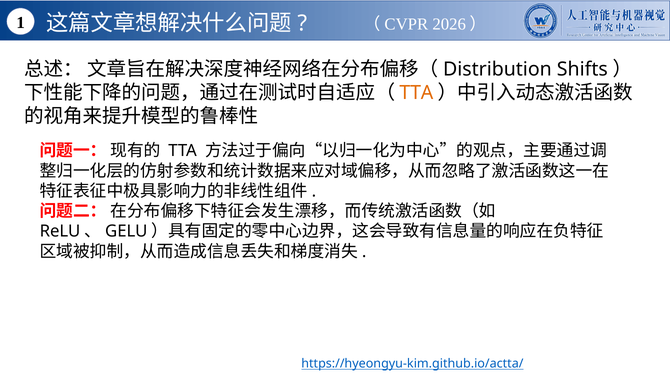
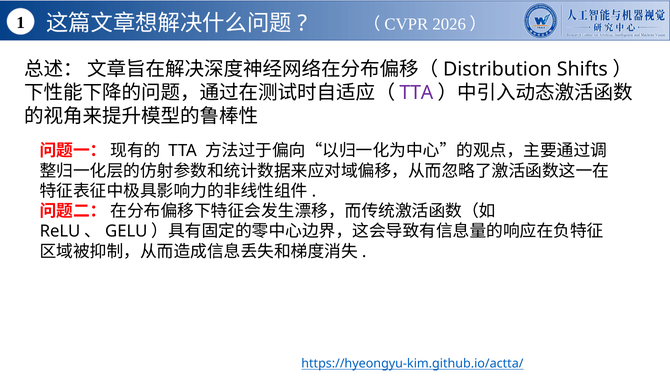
TTA at (416, 93) colour: orange -> purple
